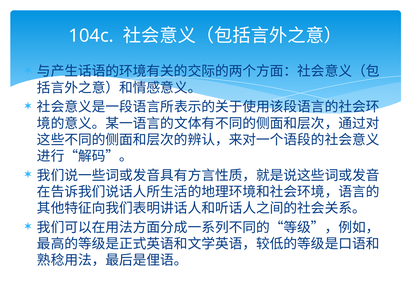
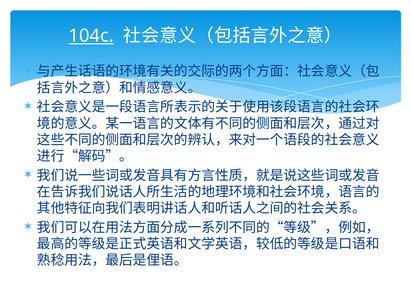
104c underline: none -> present
